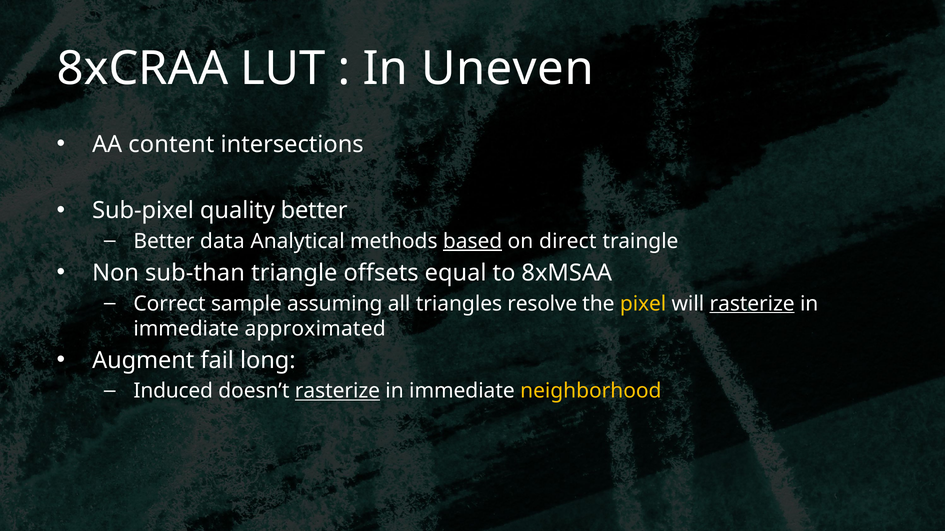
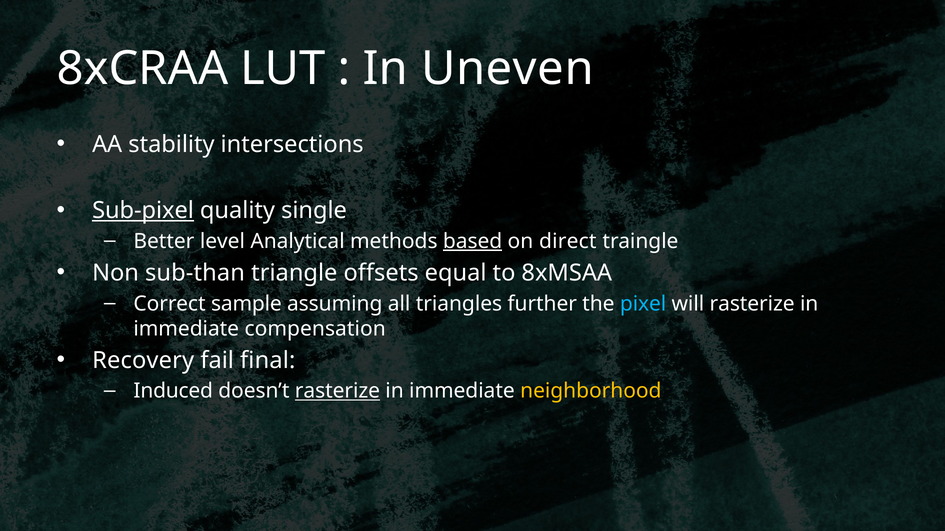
content: content -> stability
Sub-pixel underline: none -> present
quality better: better -> single
data: data -> level
resolve: resolve -> further
pixel colour: yellow -> light blue
rasterize at (752, 304) underline: present -> none
approximated: approximated -> compensation
Augment: Augment -> Recovery
long: long -> final
